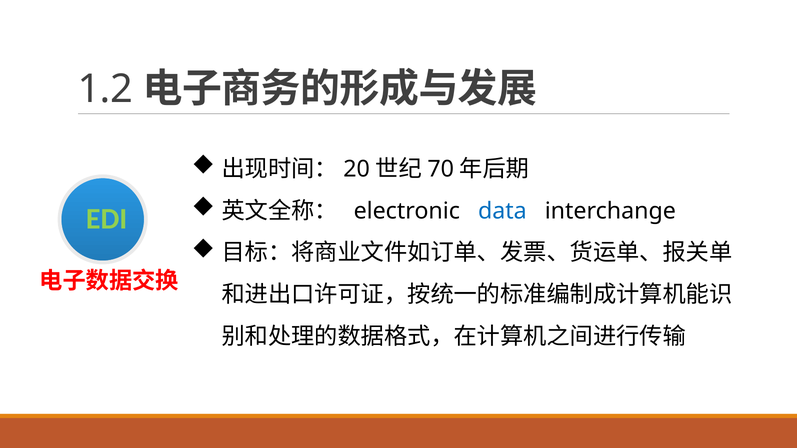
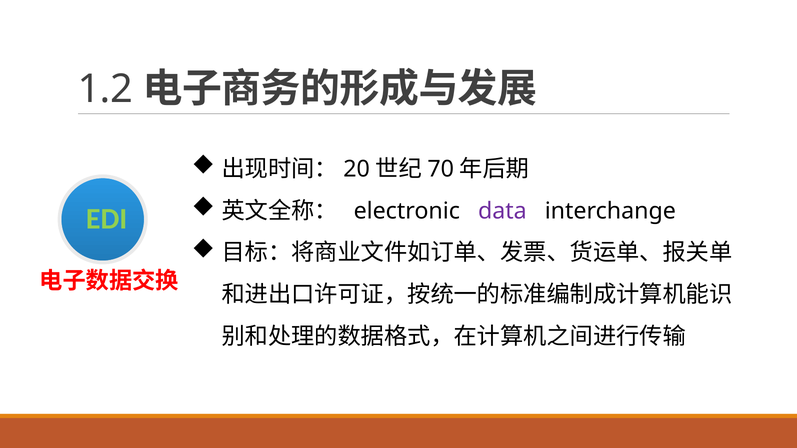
data colour: blue -> purple
